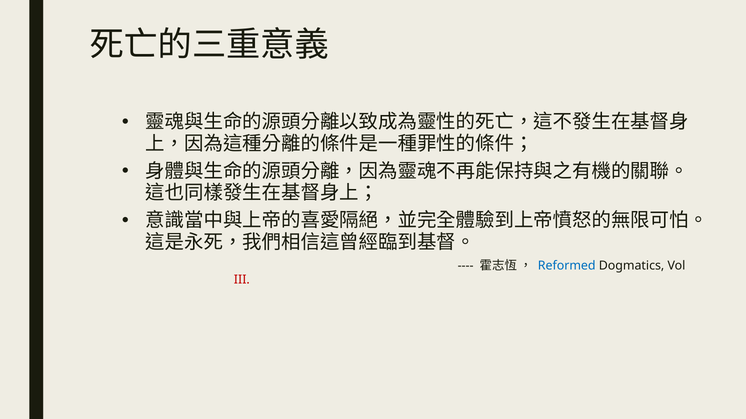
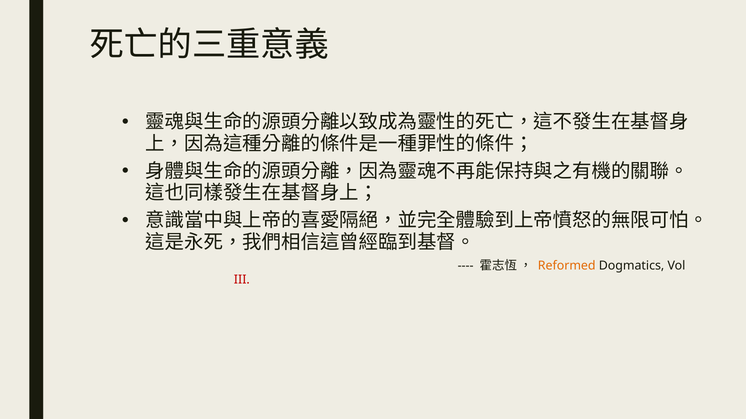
Reformed colour: blue -> orange
